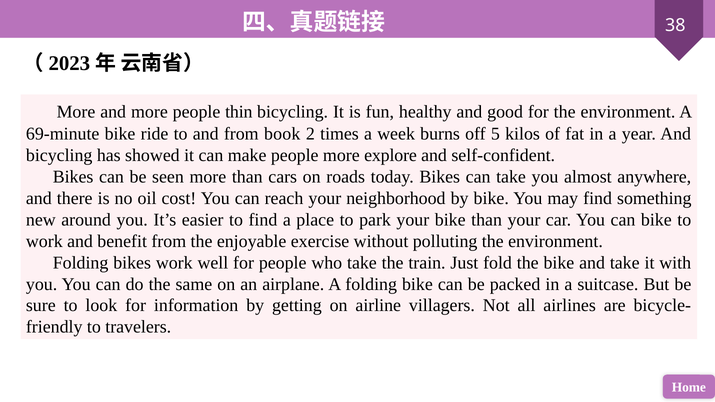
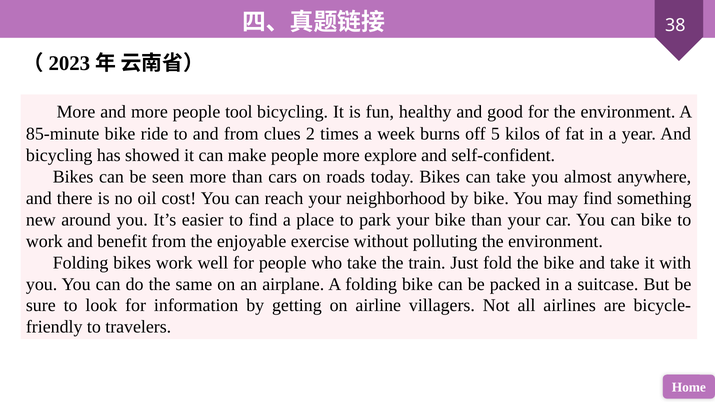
thin: thin -> tool
69-minute: 69-minute -> 85-minute
book: book -> clues
